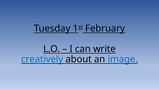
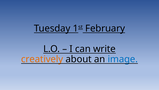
creatively colour: blue -> orange
